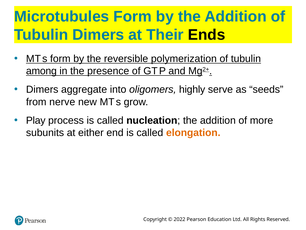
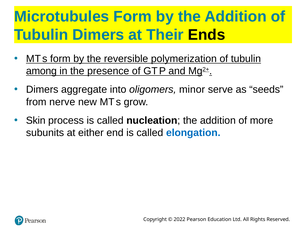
highly: highly -> minor
Play: Play -> Skin
elongation colour: orange -> blue
